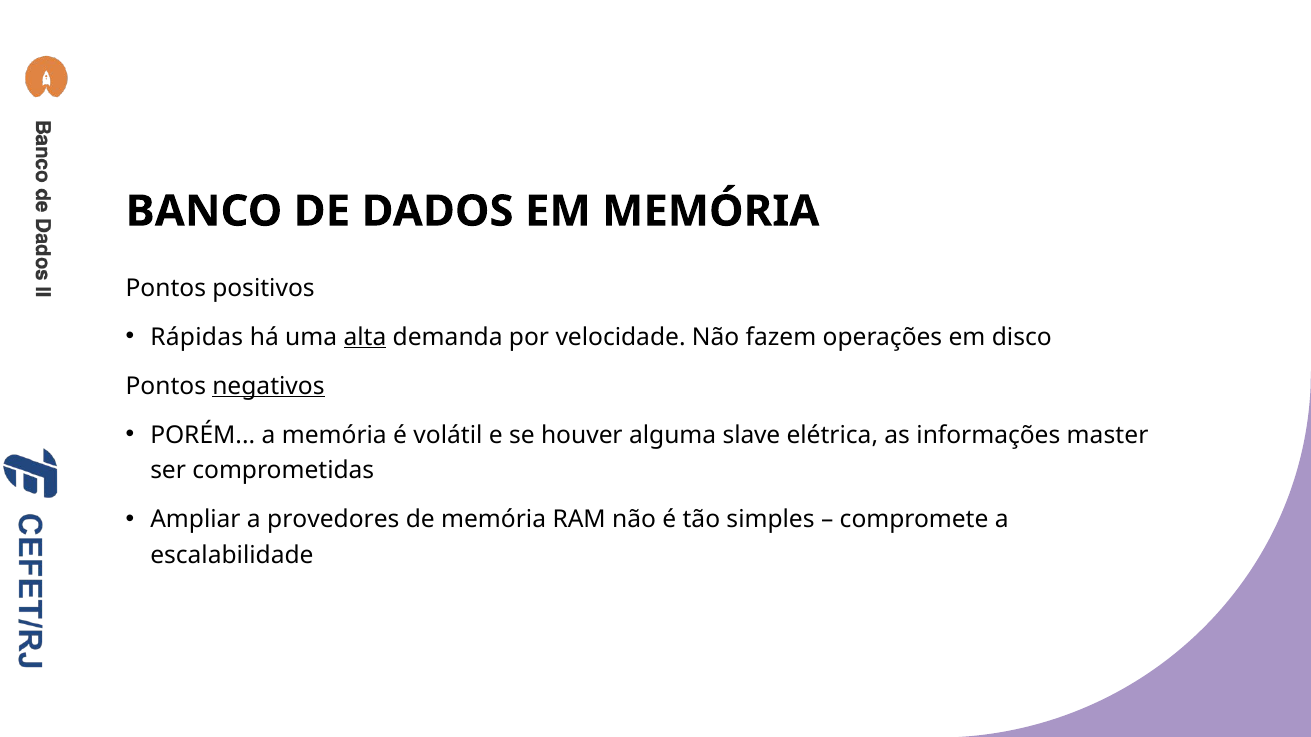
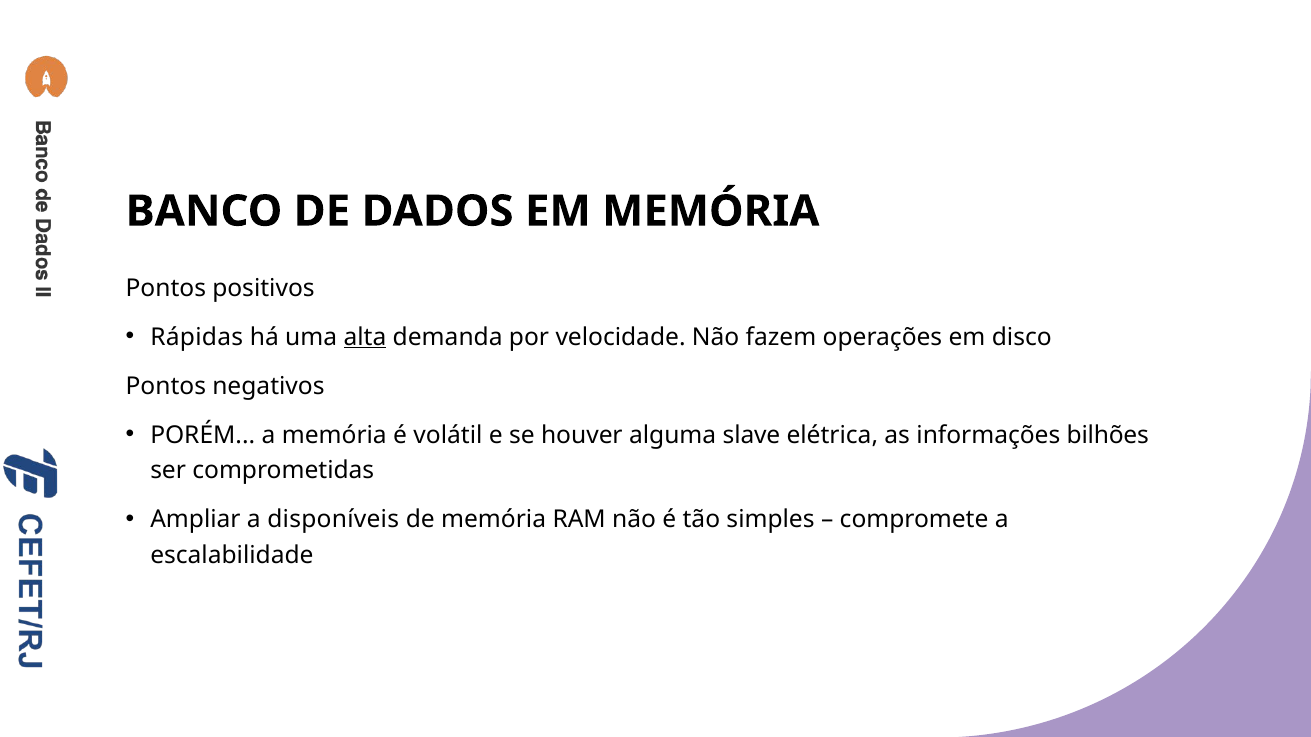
negativos underline: present -> none
master: master -> bilhões
provedores: provedores -> disponíveis
